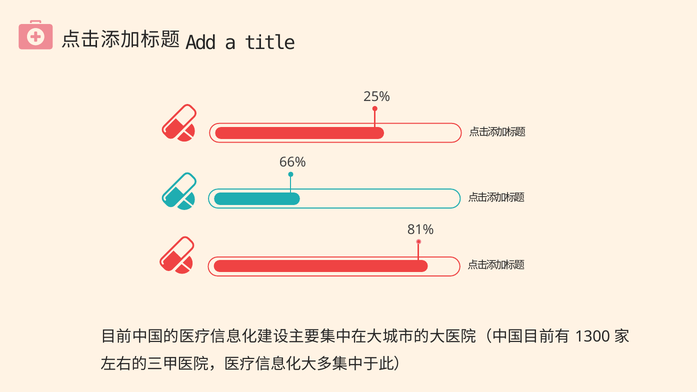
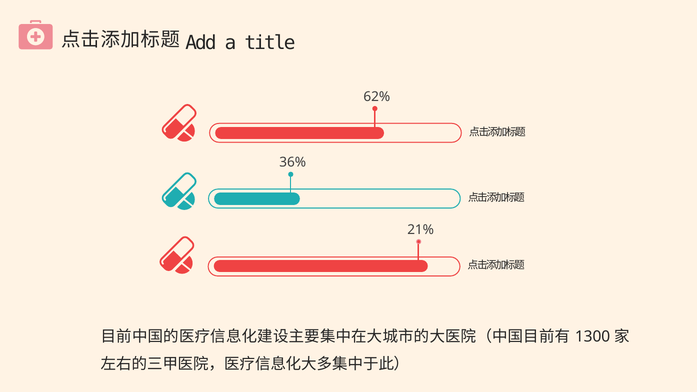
25%: 25% -> 62%
66%: 66% -> 36%
81%: 81% -> 21%
